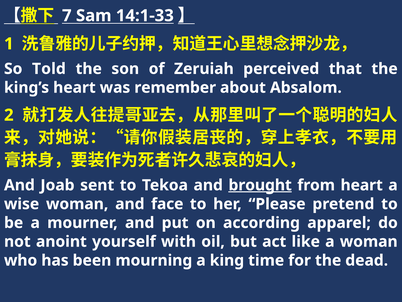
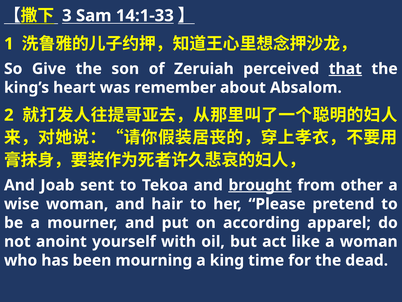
7: 7 -> 3
Told: Told -> Give
that underline: none -> present
from heart: heart -> other
face: face -> hair
